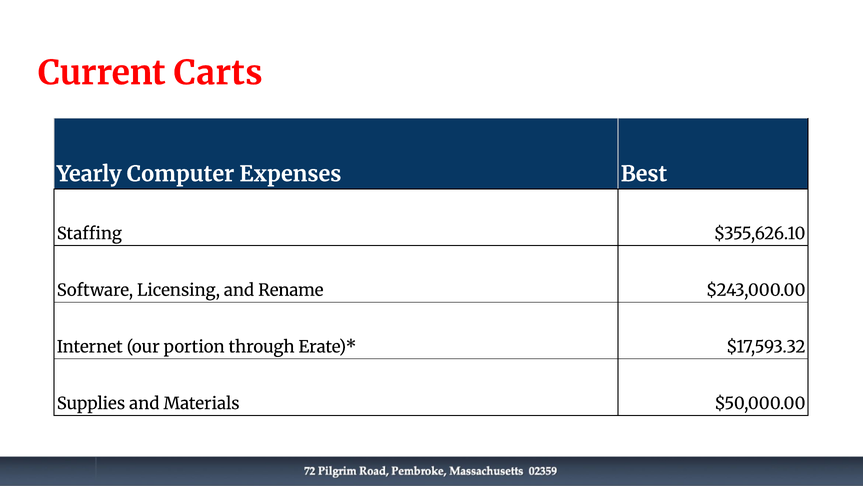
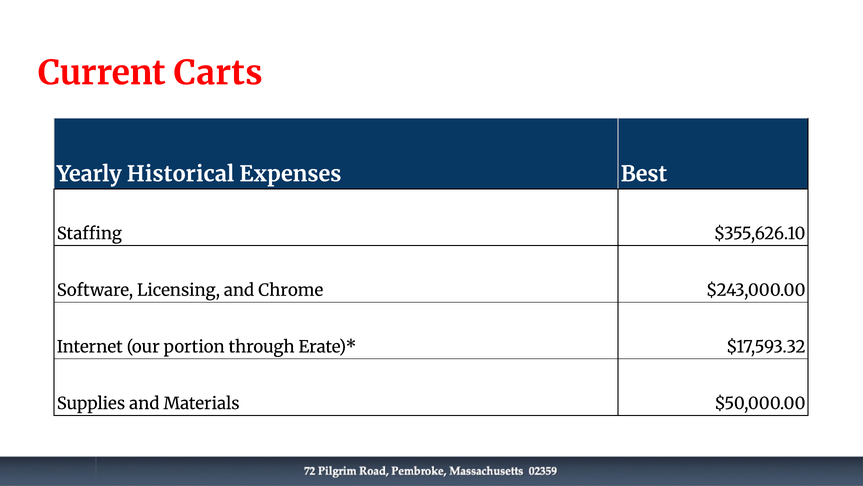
Computer: Computer -> Historical
Rename: Rename -> Chrome
